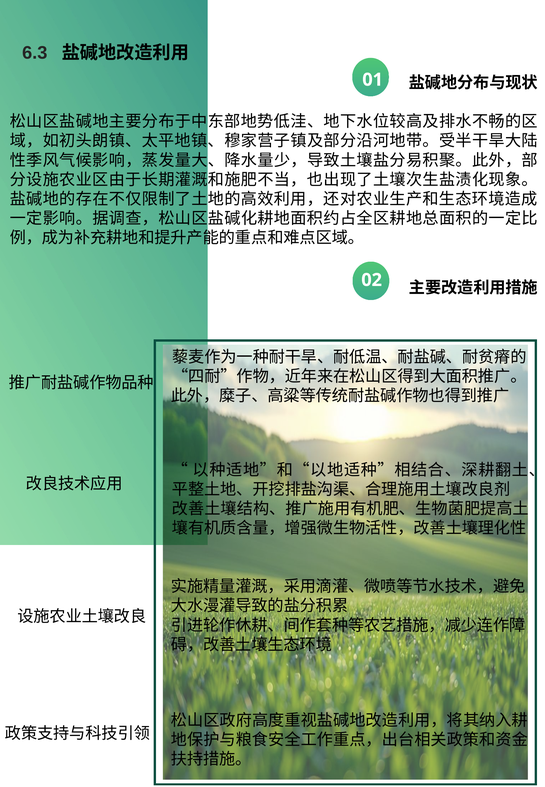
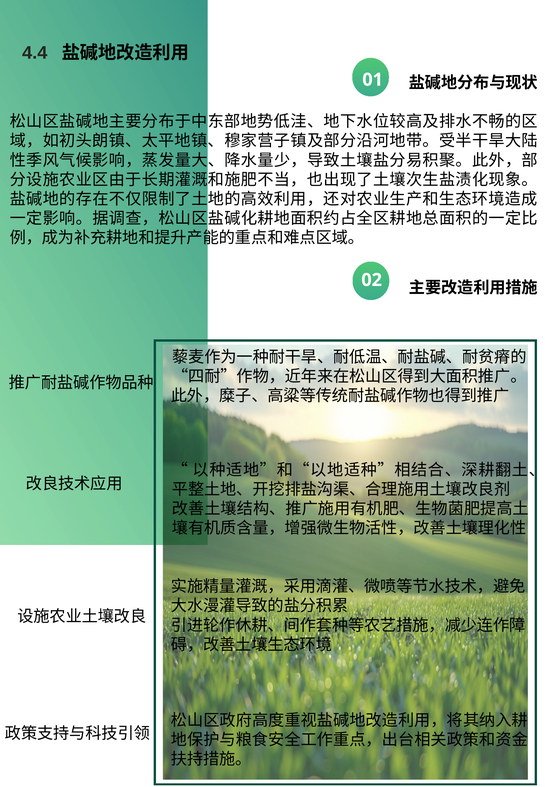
6.3: 6.3 -> 4.4
